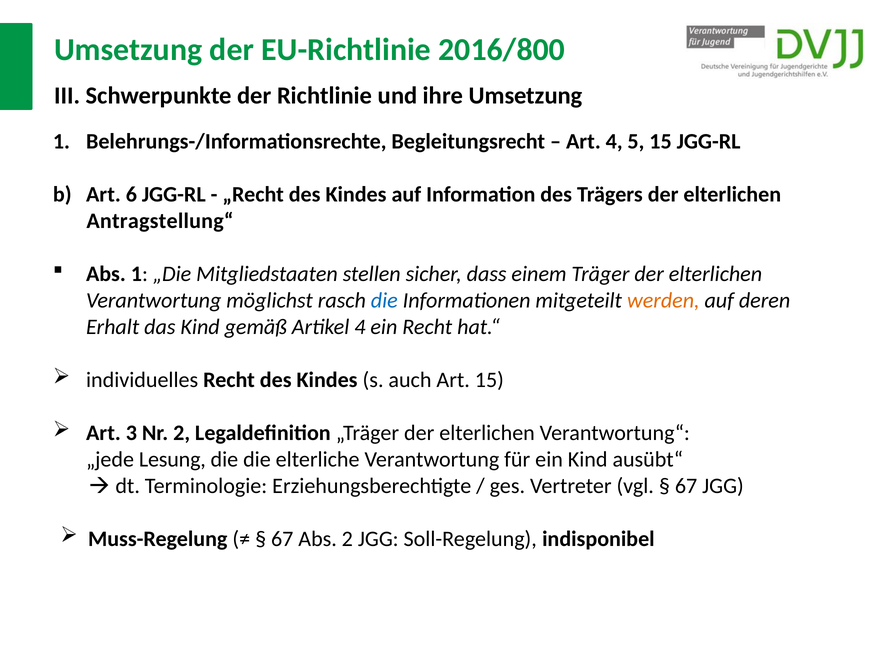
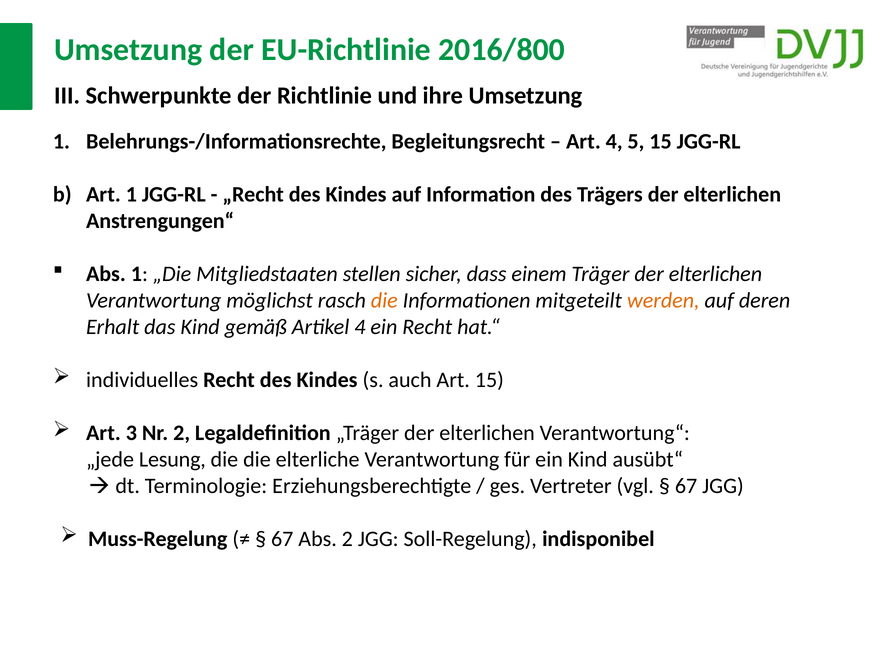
Art 6: 6 -> 1
Antragstellung“: Antragstellung“ -> Anstrengungen“
die at (384, 301) colour: blue -> orange
